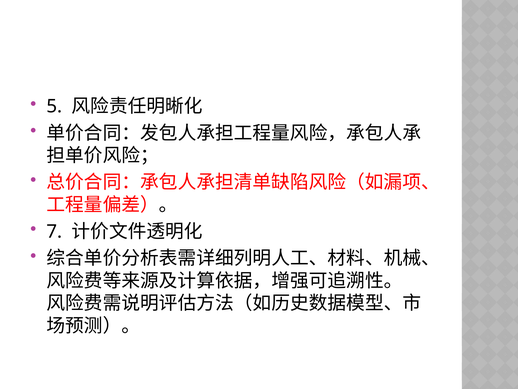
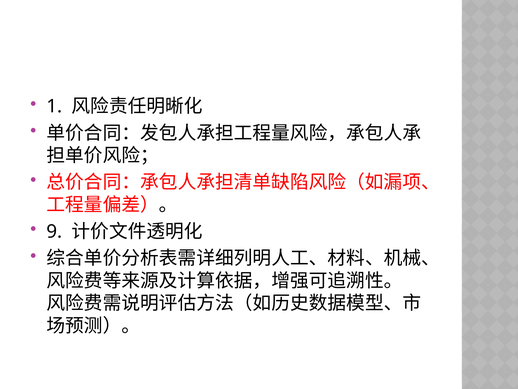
5: 5 -> 1
7: 7 -> 9
